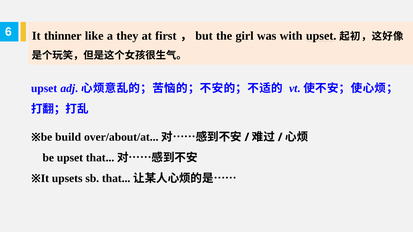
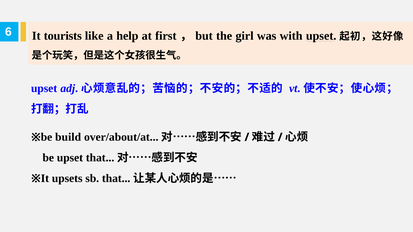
thinner: thinner -> tourists
they: they -> help
